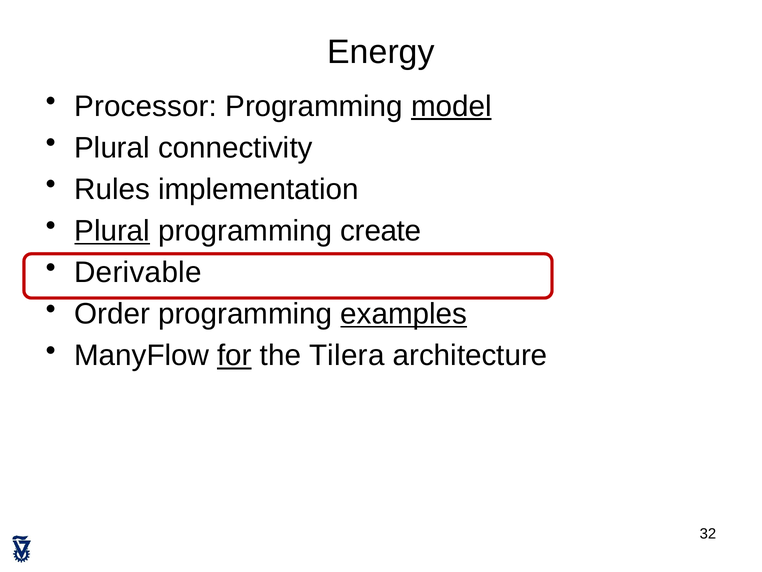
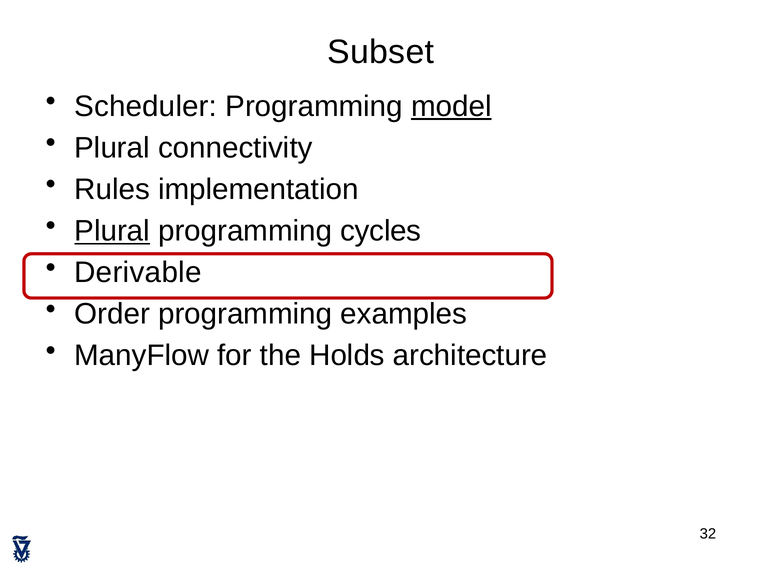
Energy: Energy -> Subset
Processor: Processor -> Scheduler
create: create -> cycles
examples underline: present -> none
for underline: present -> none
Tilera: Tilera -> Holds
